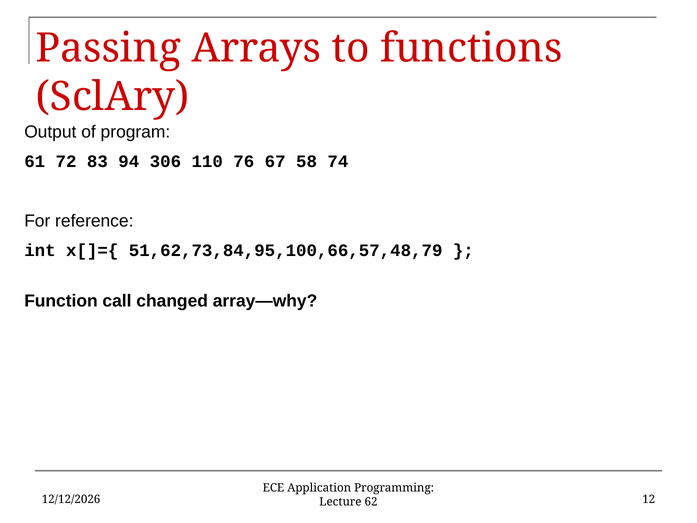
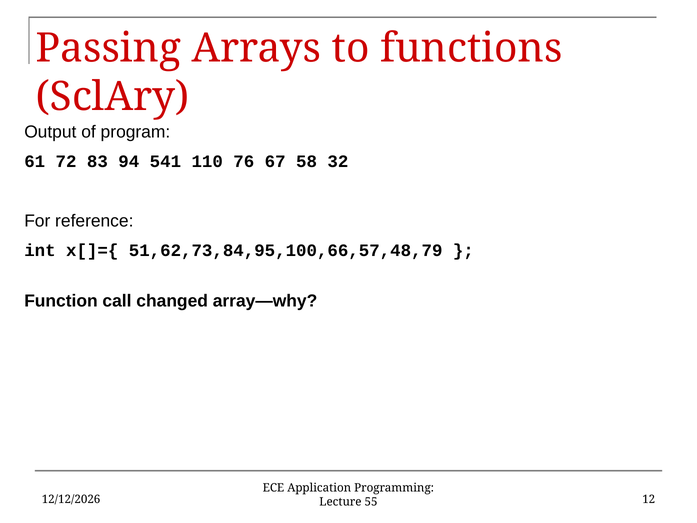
306: 306 -> 541
74: 74 -> 32
62: 62 -> 55
